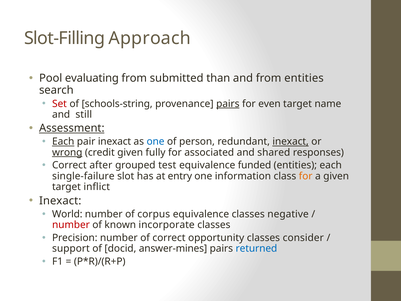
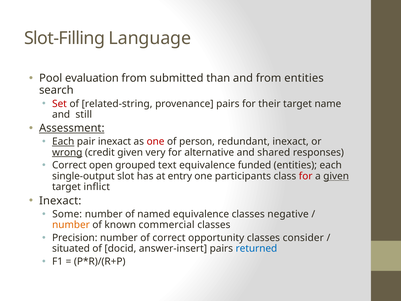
Approach: Approach -> Language
evaluating: evaluating -> evaluation
schools-string: schools-string -> related-string
pairs at (228, 104) underline: present -> none
even: even -> their
one at (156, 142) colour: blue -> red
inexact at (291, 142) underline: present -> none
fully: fully -> very
associated: associated -> alternative
after: after -> open
test: test -> text
single-failure: single-failure -> single-output
information: information -> participants
for at (306, 176) colour: orange -> red
given at (336, 176) underline: none -> present
World: World -> Some
corpus: corpus -> named
number at (71, 225) colour: red -> orange
incorporate: incorporate -> commercial
support: support -> situated
answer-mines: answer-mines -> answer-insert
